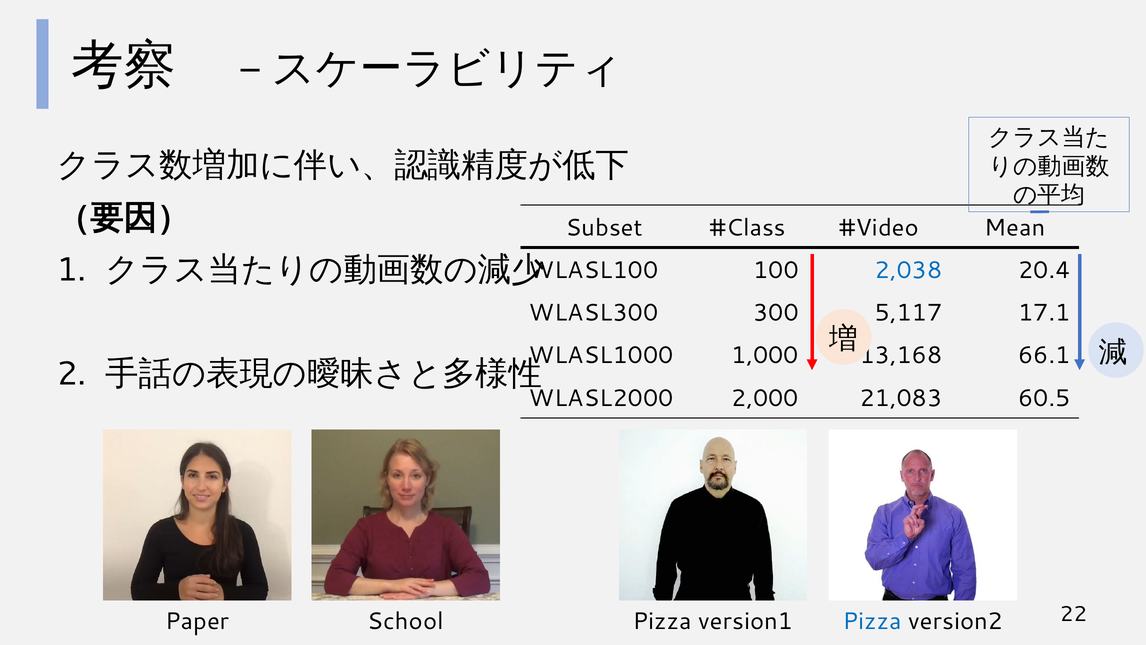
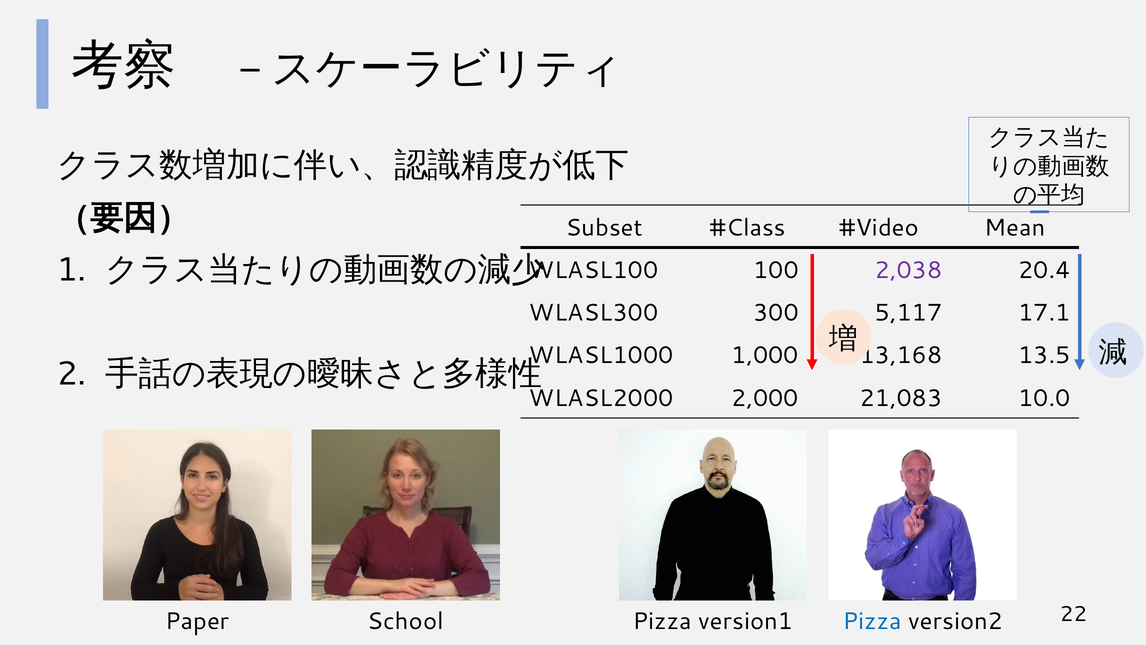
2,038 colour: blue -> purple
66.1: 66.1 -> 13.5
60.5: 60.5 -> 10.0
